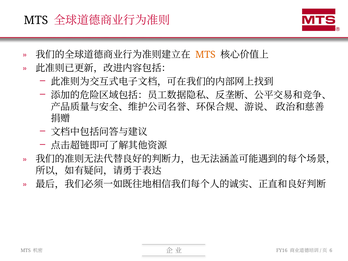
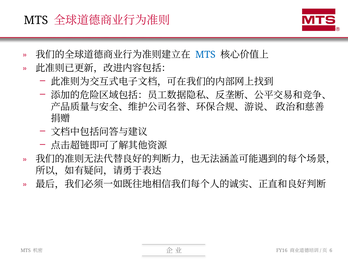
MTS at (205, 55) colour: orange -> blue
